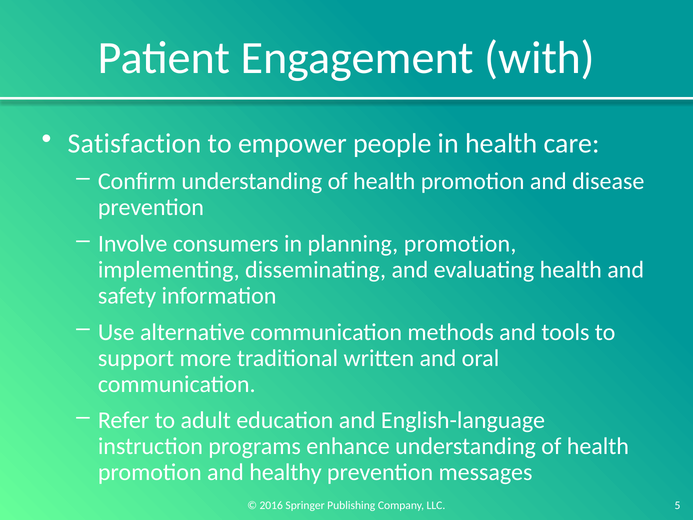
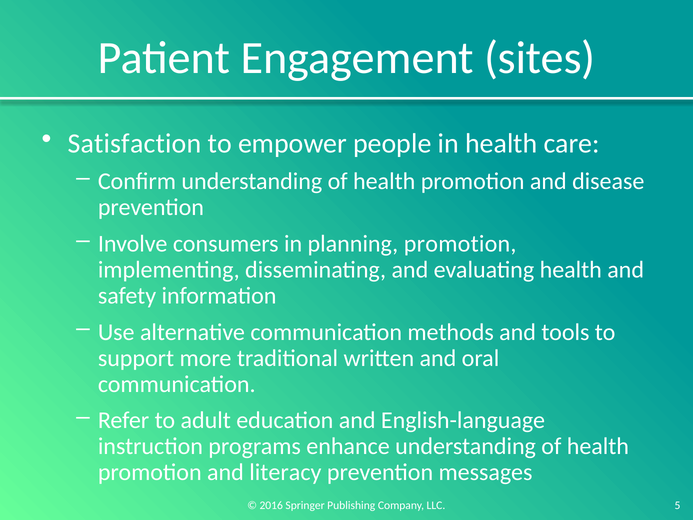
with: with -> sites
healthy: healthy -> literacy
